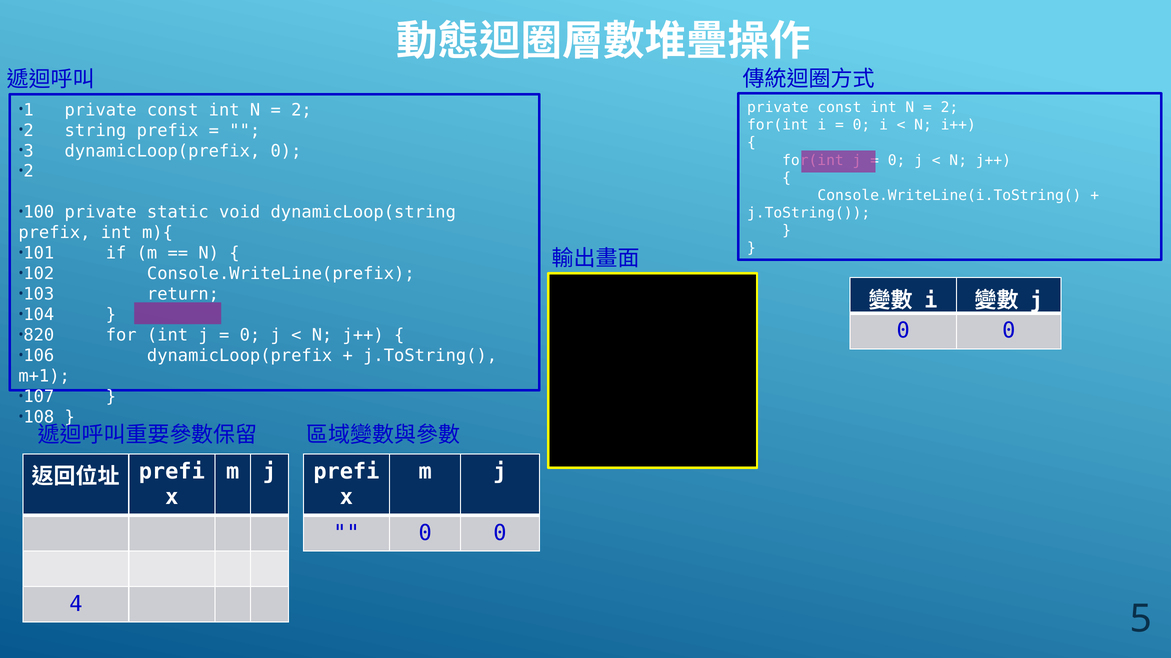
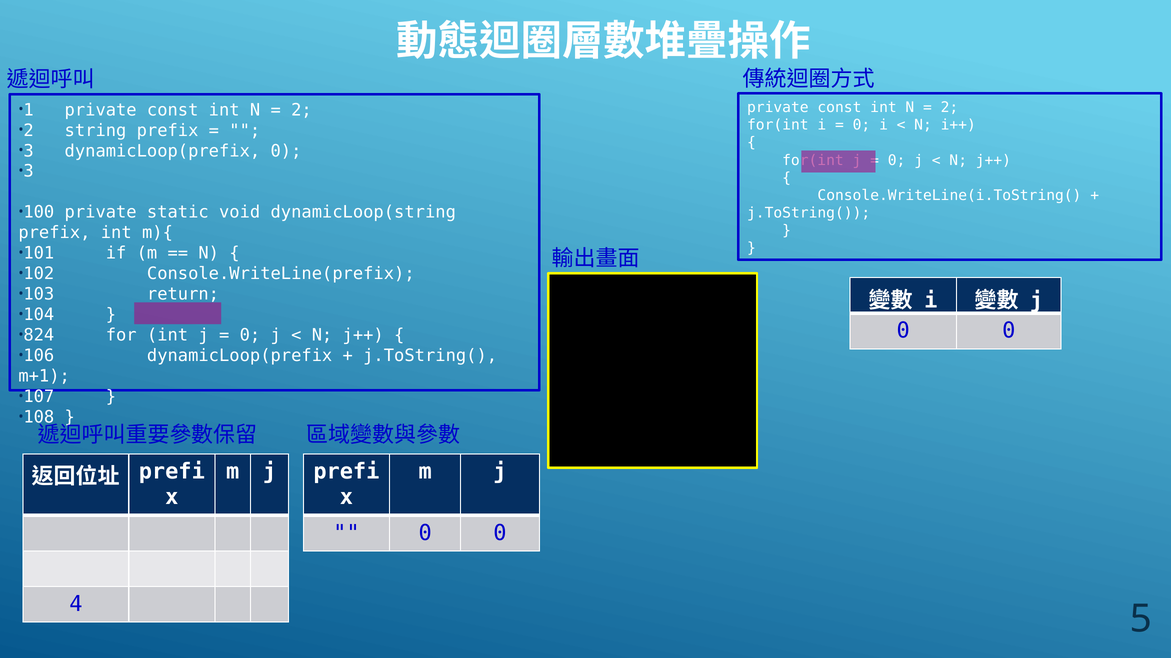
2 at (29, 172): 2 -> 3
820: 820 -> 824
